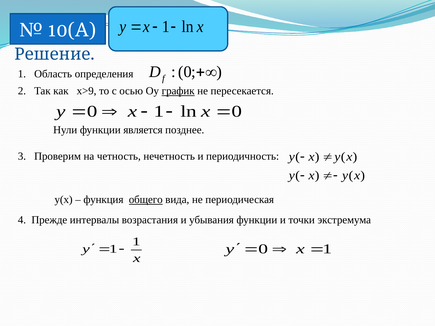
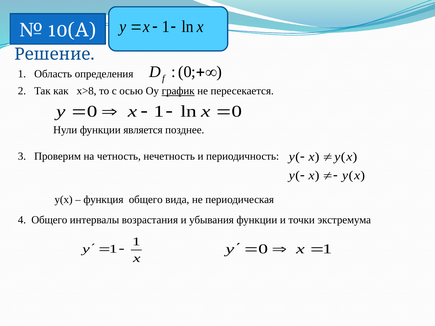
x>9: x>9 -> x>8
общего at (146, 200) underline: present -> none
4 Прежде: Прежде -> Общего
